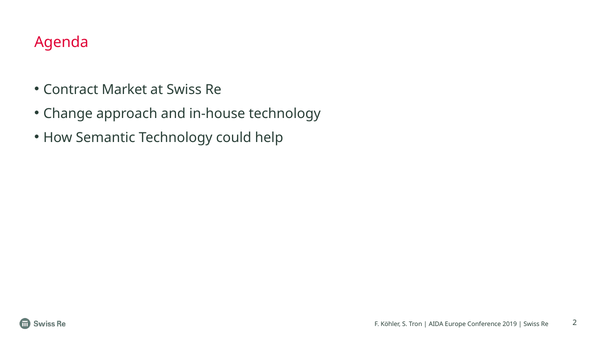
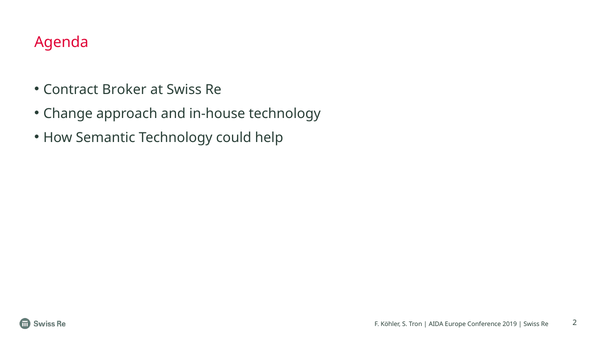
Market: Market -> Broker
